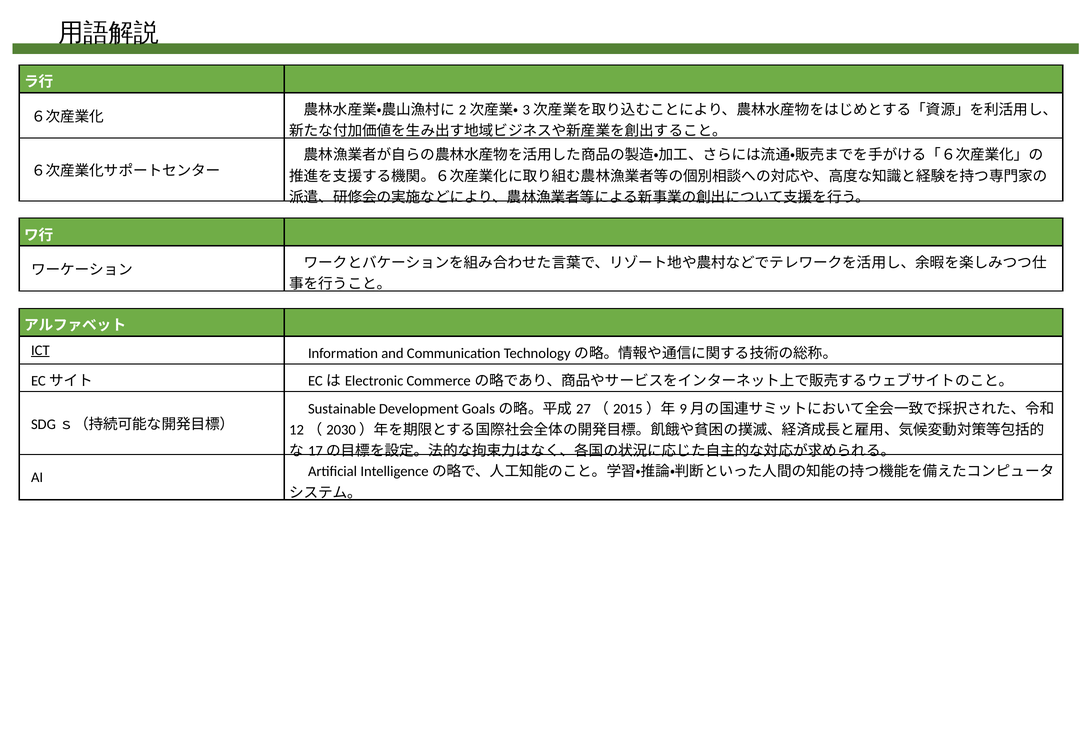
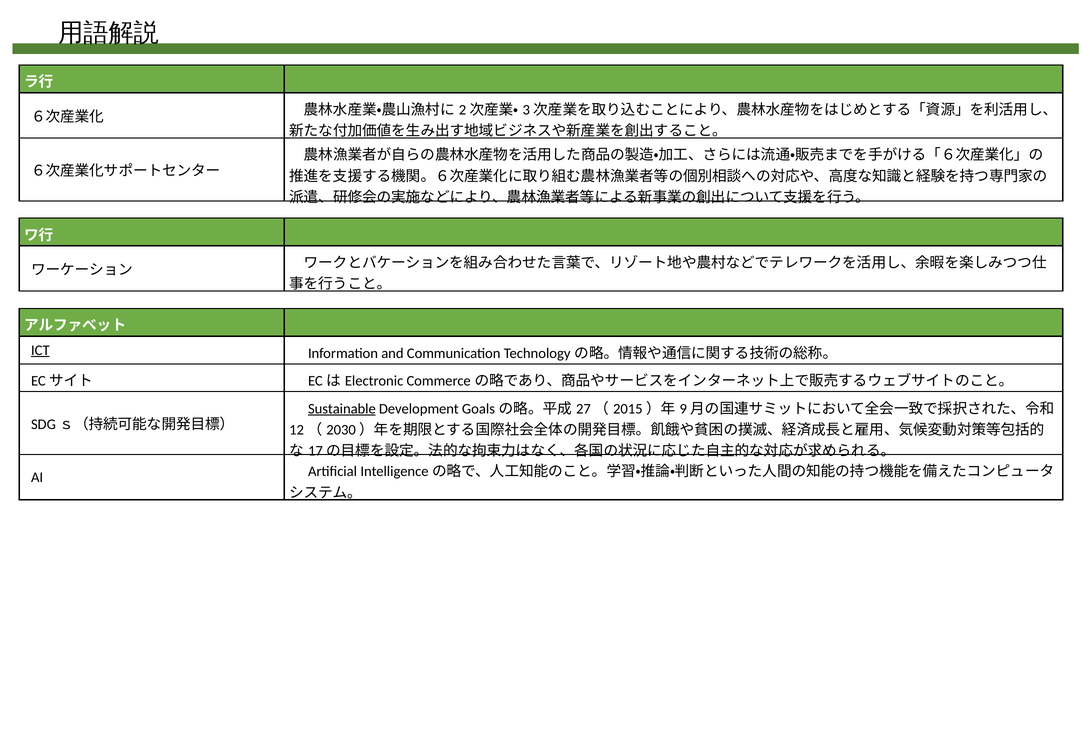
Sustainable underline: none -> present
